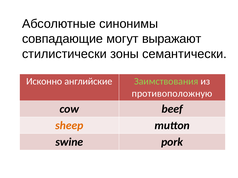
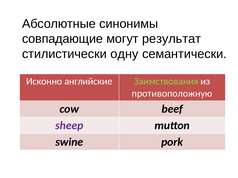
выражают: выражают -> результат
зоны: зоны -> одну
sheep colour: orange -> purple
